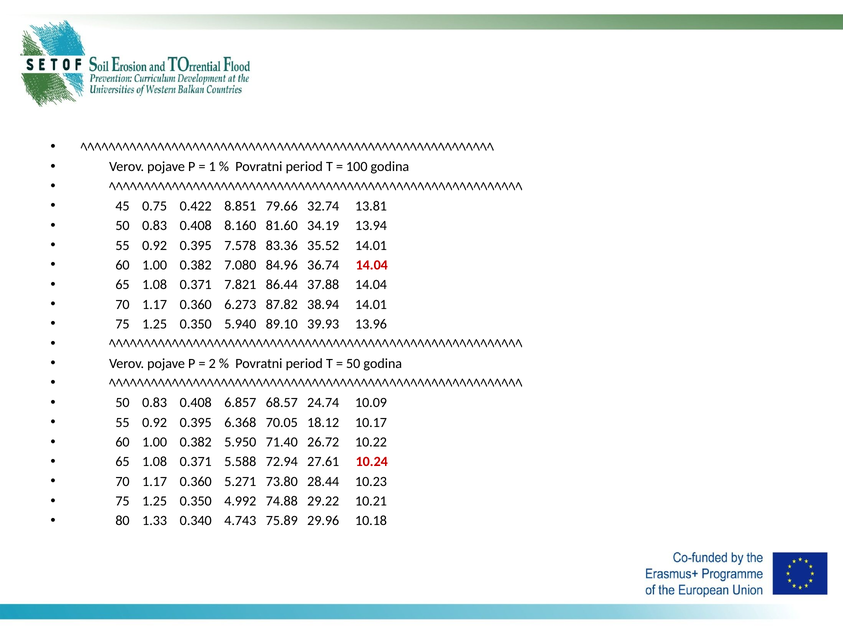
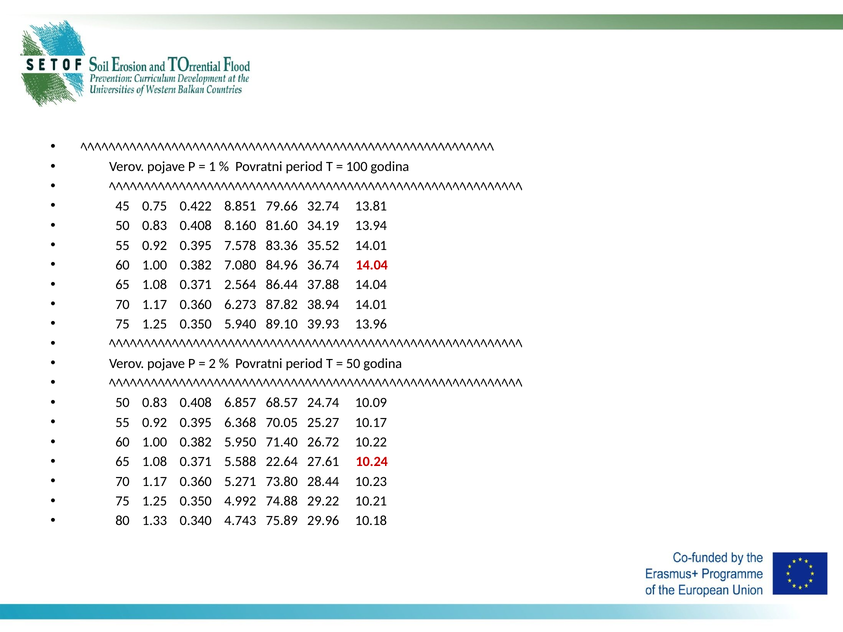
7.821: 7.821 -> 2.564
18.12: 18.12 -> 25.27
72.94: 72.94 -> 22.64
